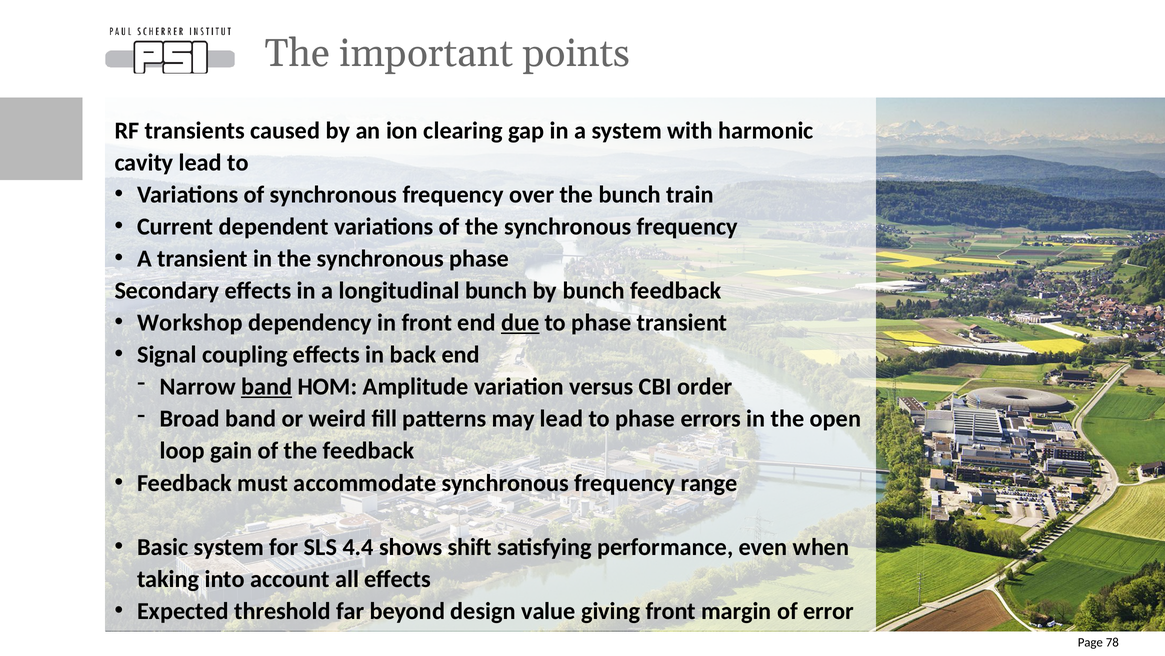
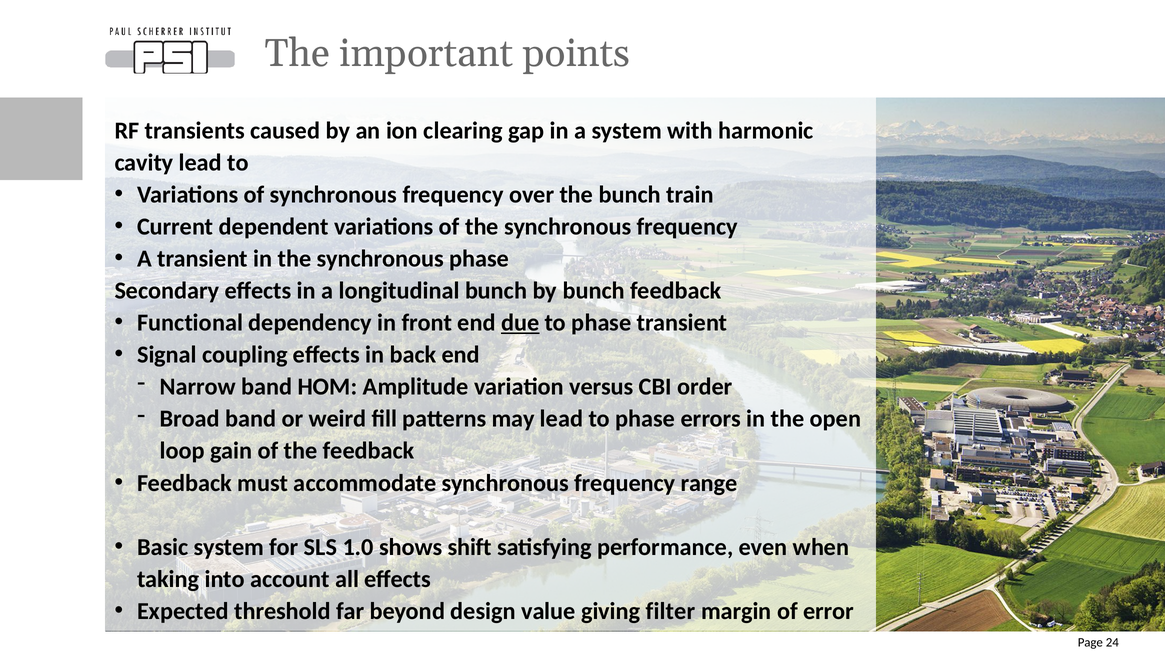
Workshop: Workshop -> Functional
band at (267, 386) underline: present -> none
4.4: 4.4 -> 1.0
giving front: front -> filter
78: 78 -> 24
